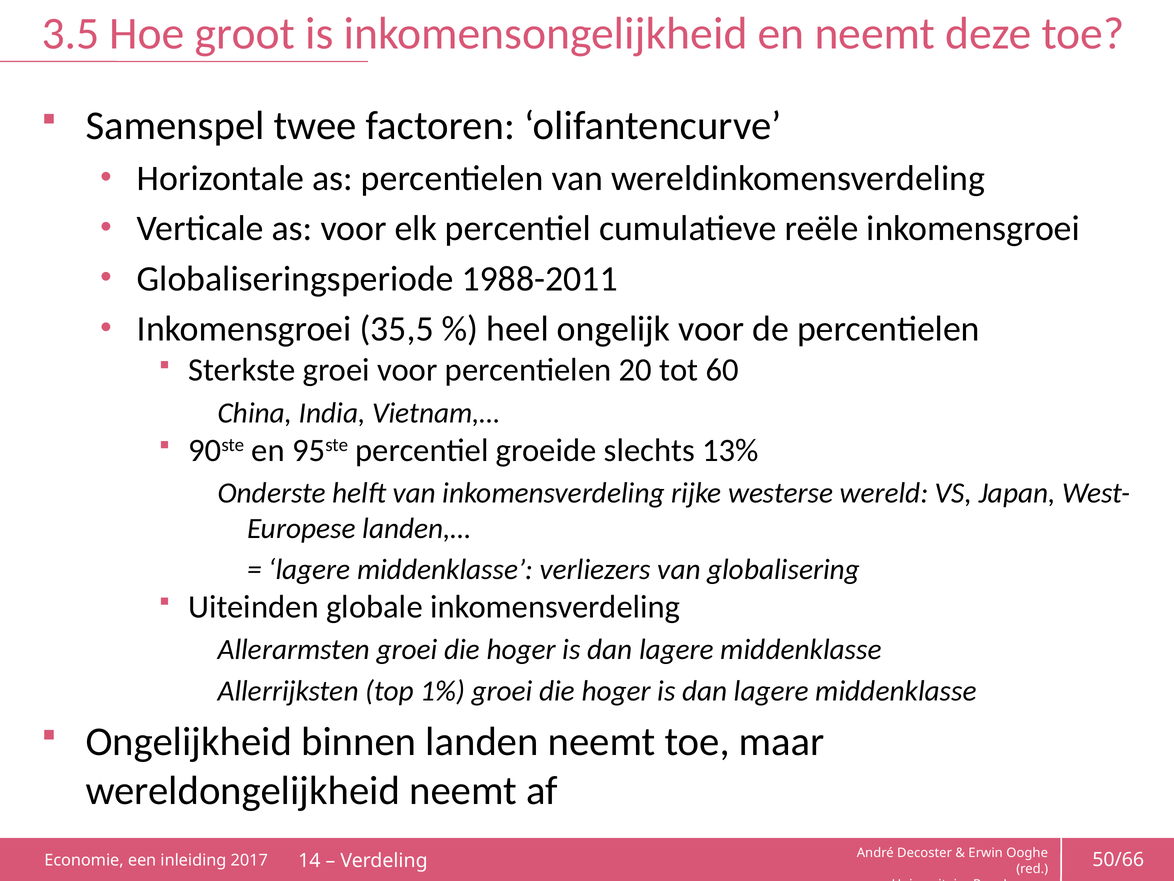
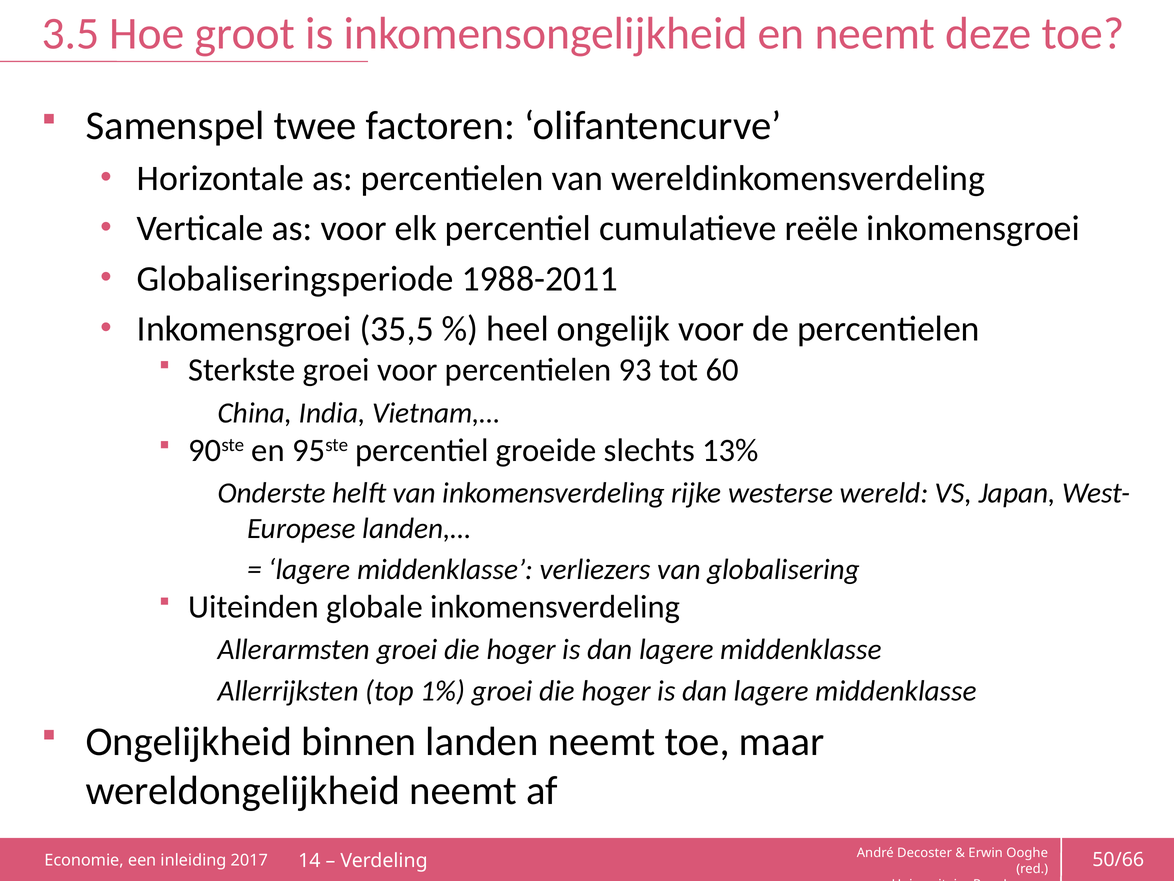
20: 20 -> 93
